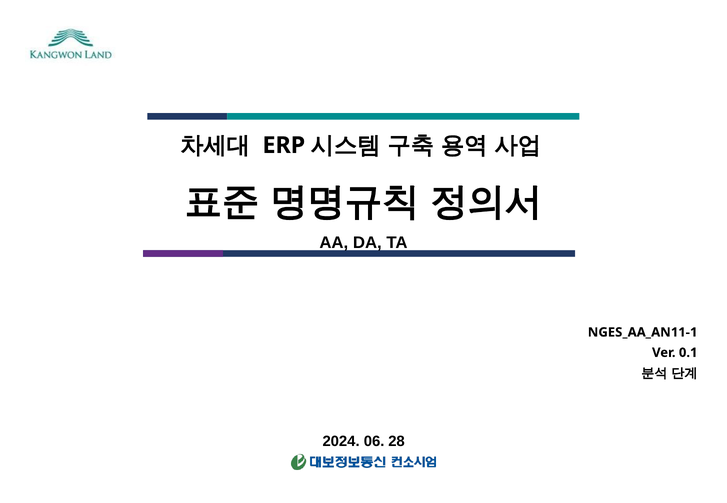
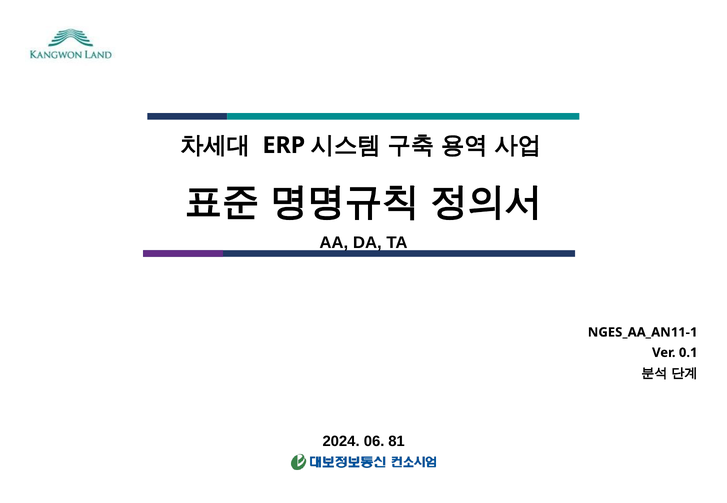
28: 28 -> 81
